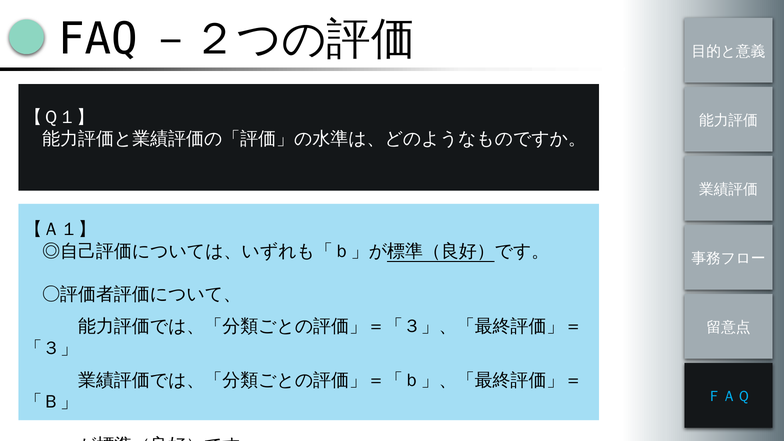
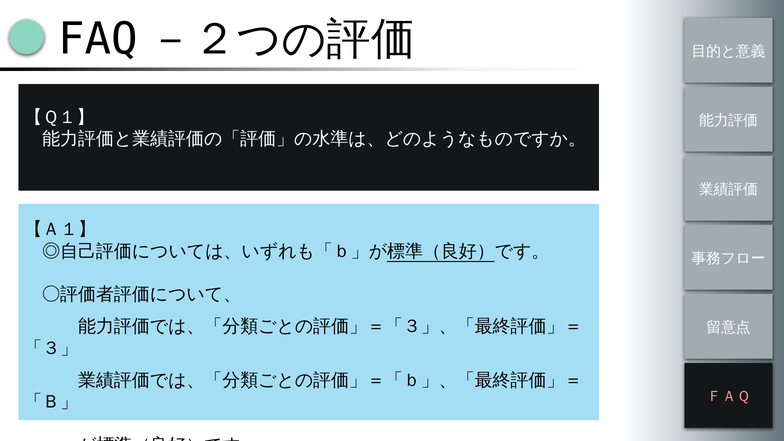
ＦＡＱ colour: light blue -> pink
